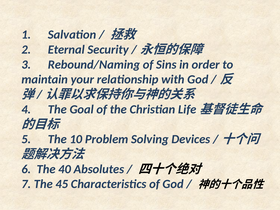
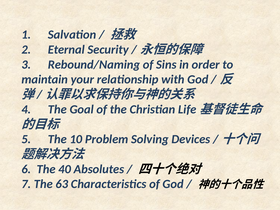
45: 45 -> 63
